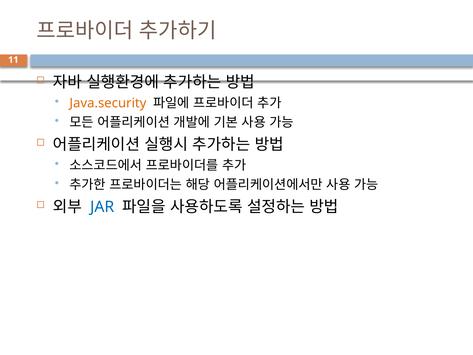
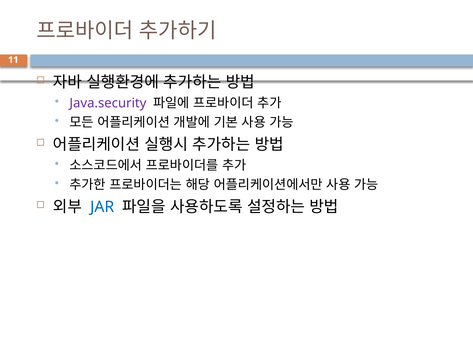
Java.security colour: orange -> purple
